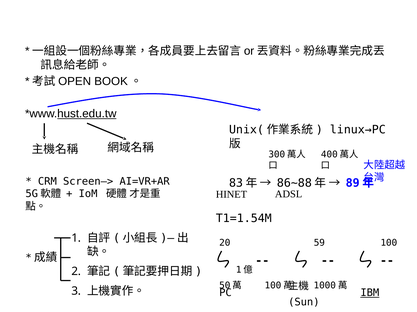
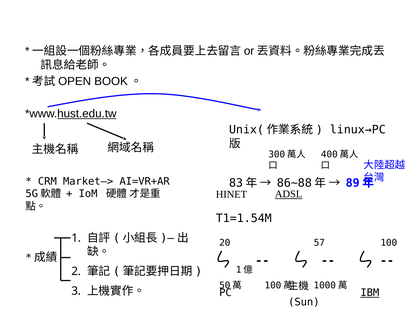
Screen—>: Screen—> -> Market—>
ADSL underline: none -> present
59: 59 -> 57
